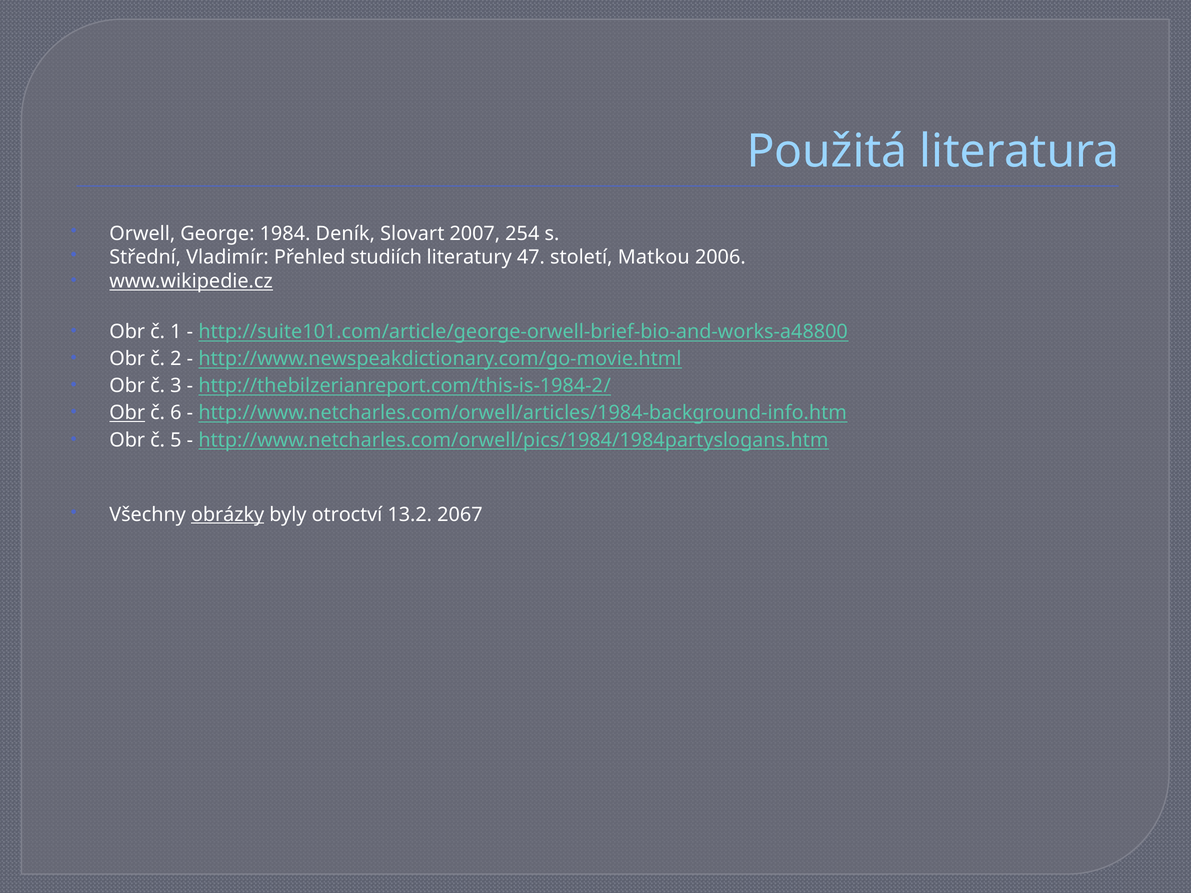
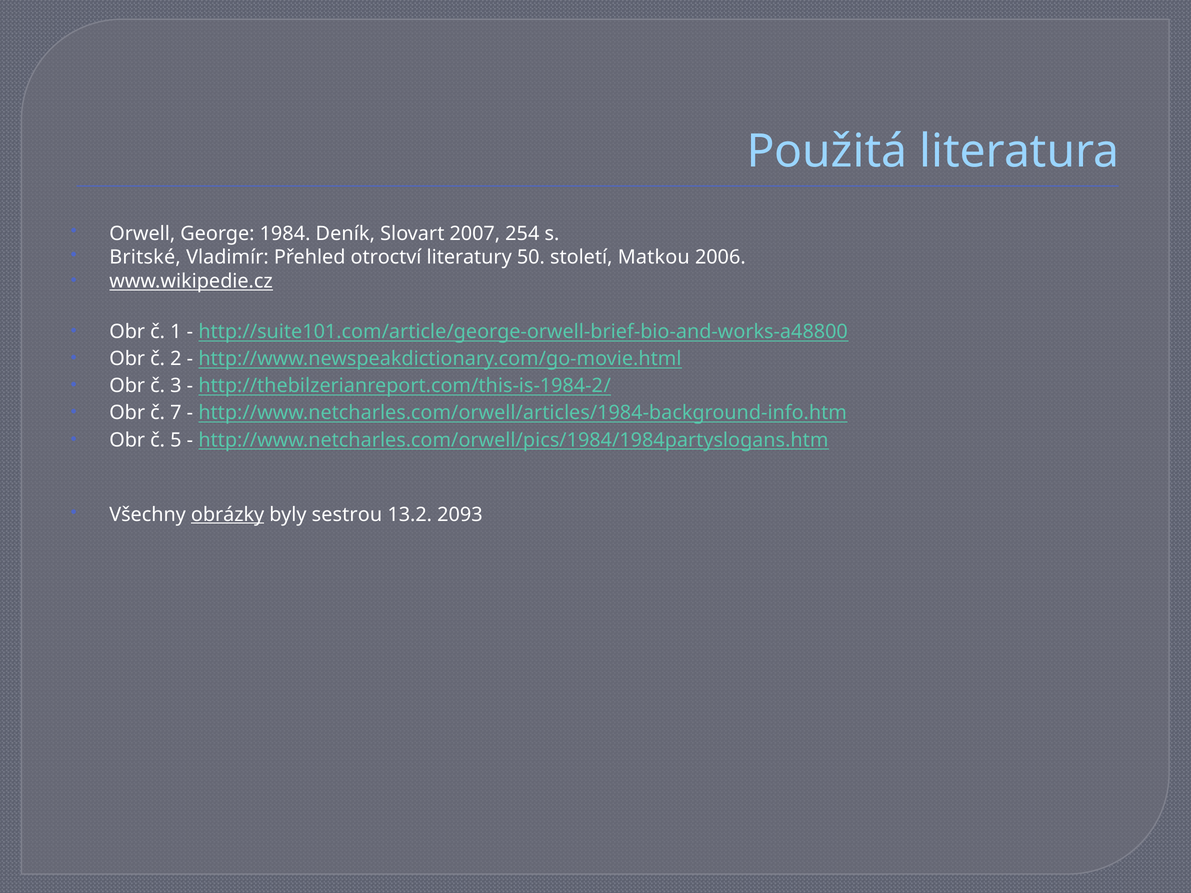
Střední: Střední -> Britské
studiích: studiích -> otroctví
47: 47 -> 50
Obr at (127, 413) underline: present -> none
6: 6 -> 7
otroctví: otroctví -> sestrou
2067: 2067 -> 2093
